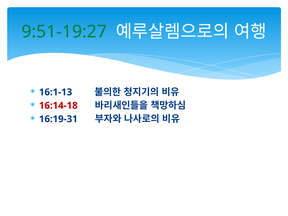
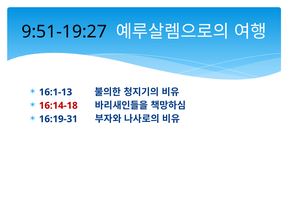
9:51-19:27 colour: green -> black
